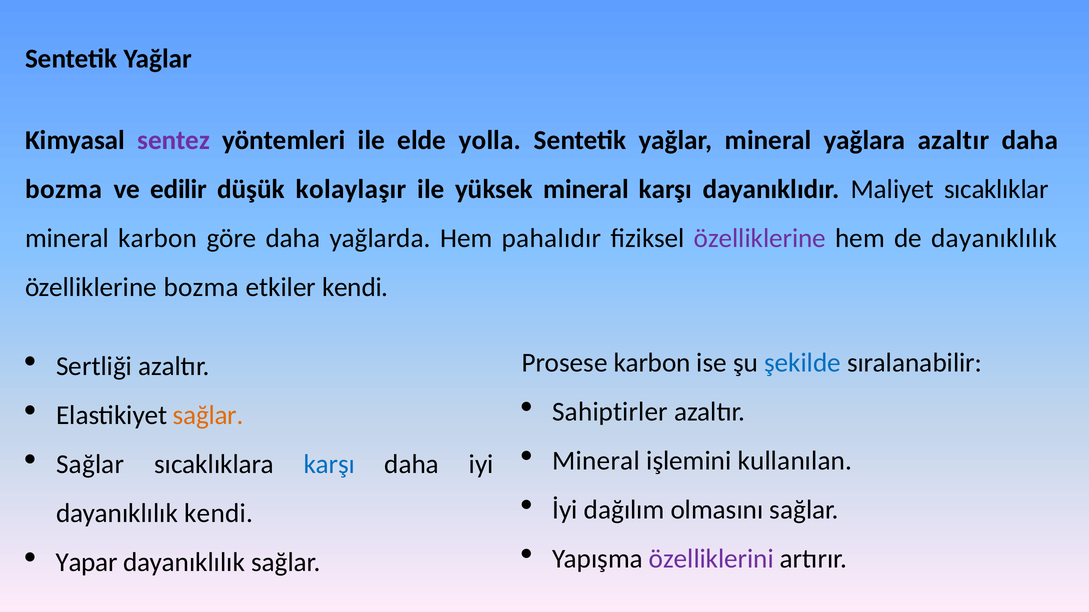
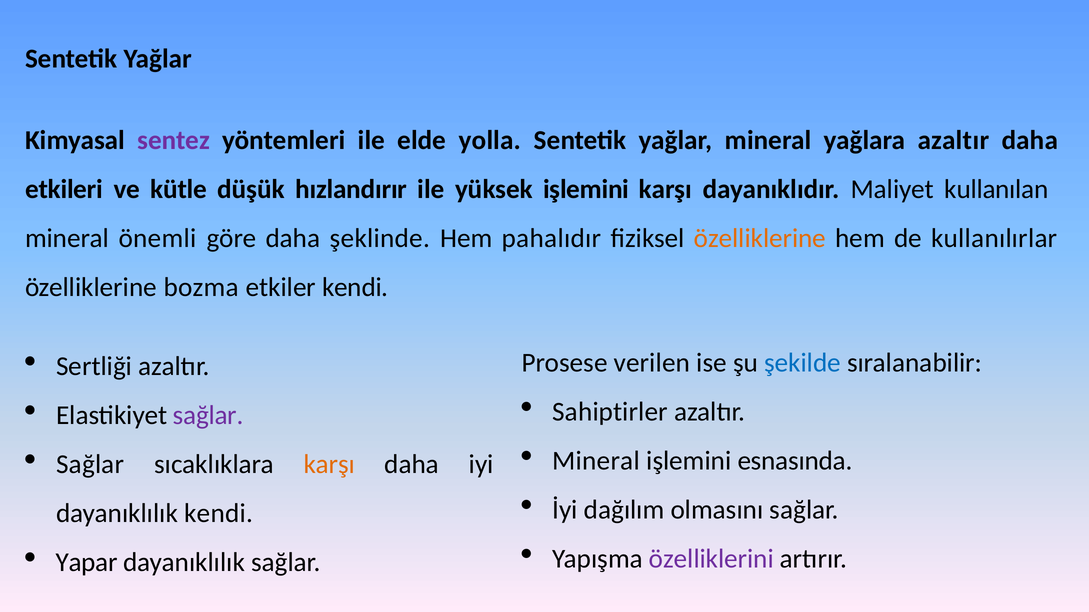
bozma at (64, 189): bozma -> etkileri
edilir: edilir -> kütle
kolaylaşır: kolaylaşır -> hızlandırır
yüksek mineral: mineral -> işlemini
sıcaklıklar: sıcaklıklar -> kullanılan
mineral karbon: karbon -> önemli
yağlarda: yağlarda -> şeklinde
özelliklerine at (760, 238) colour: purple -> orange
de dayanıklılık: dayanıklılık -> kullanılırlar
Prosese karbon: karbon -> verilen
sağlar at (208, 416) colour: orange -> purple
kullanılan: kullanılan -> esnasında
karşı at (329, 465) colour: blue -> orange
